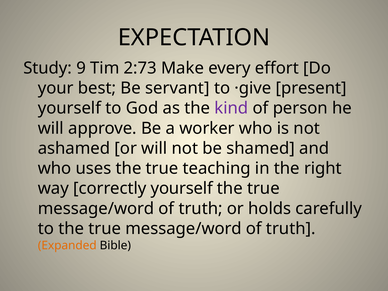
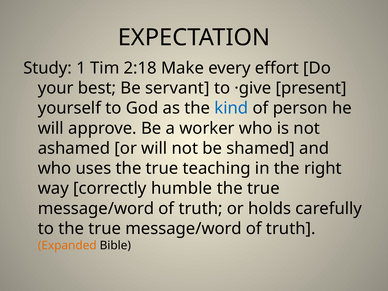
9: 9 -> 1
2:73: 2:73 -> 2:18
kind colour: purple -> blue
correctly yourself: yourself -> humble
